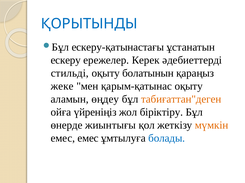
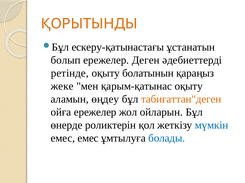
ҚОРЫТЫНДЫ colour: blue -> orange
ескеру: ескеру -> болып
Керек: Керек -> Деген
стильді: стильді -> ретінде
ойға үйреніңіз: үйреніңіз -> ережелер
біріктіру: біріктіру -> ойларын
жиынтығы: жиынтығы -> роликтерін
мүмкін colour: orange -> blue
